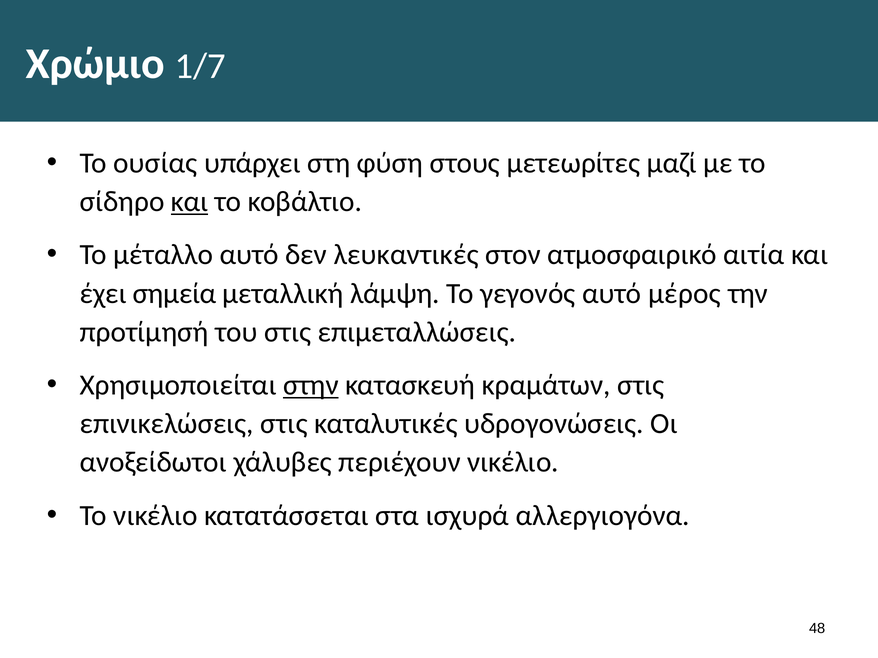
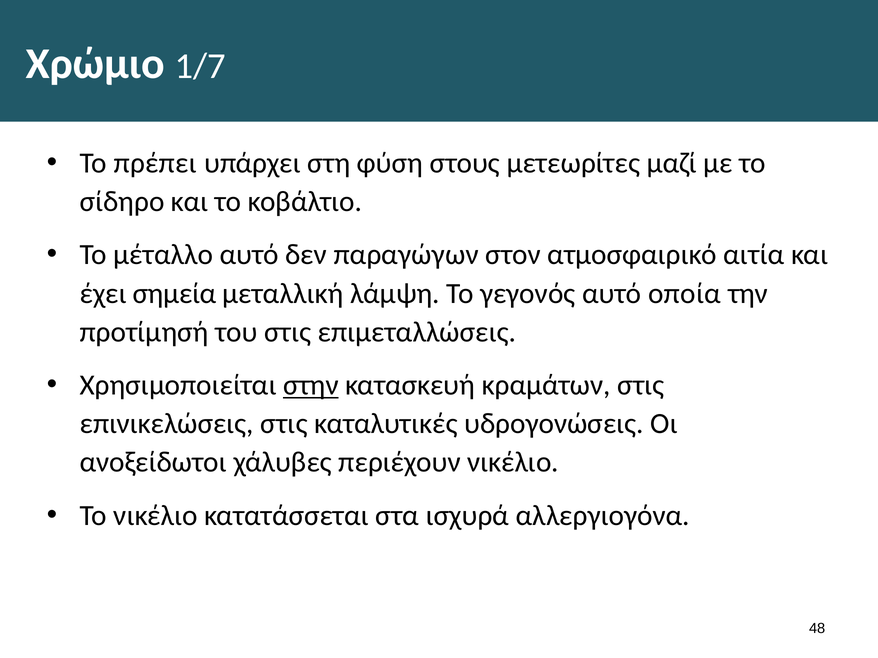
ουσίας: ουσίας -> πρέπει
και at (190, 202) underline: present -> none
λευκαντικές: λευκαντικές -> παραγώγων
μέρος: μέρος -> οποία
